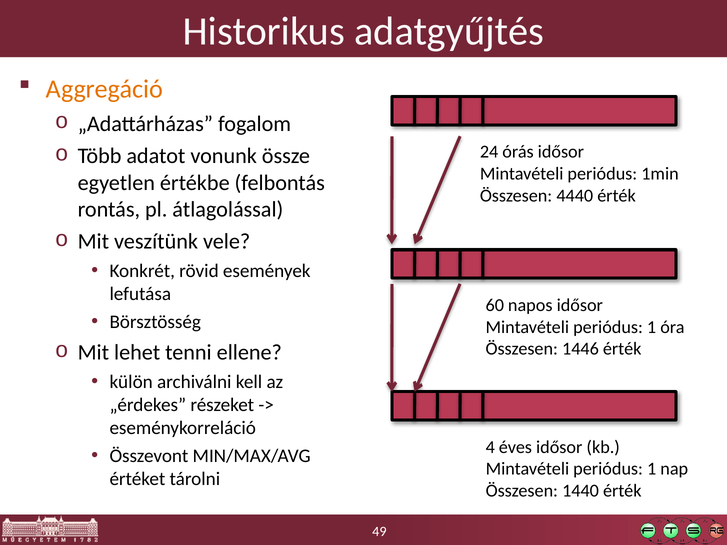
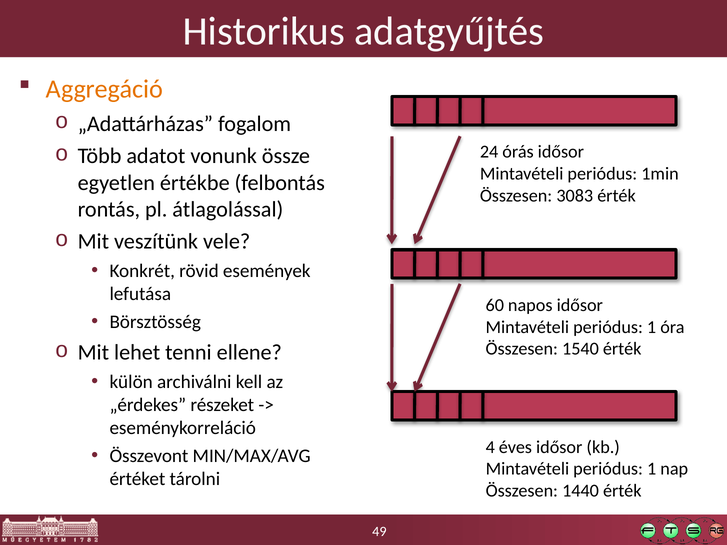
4440: 4440 -> 3083
1446: 1446 -> 1540
